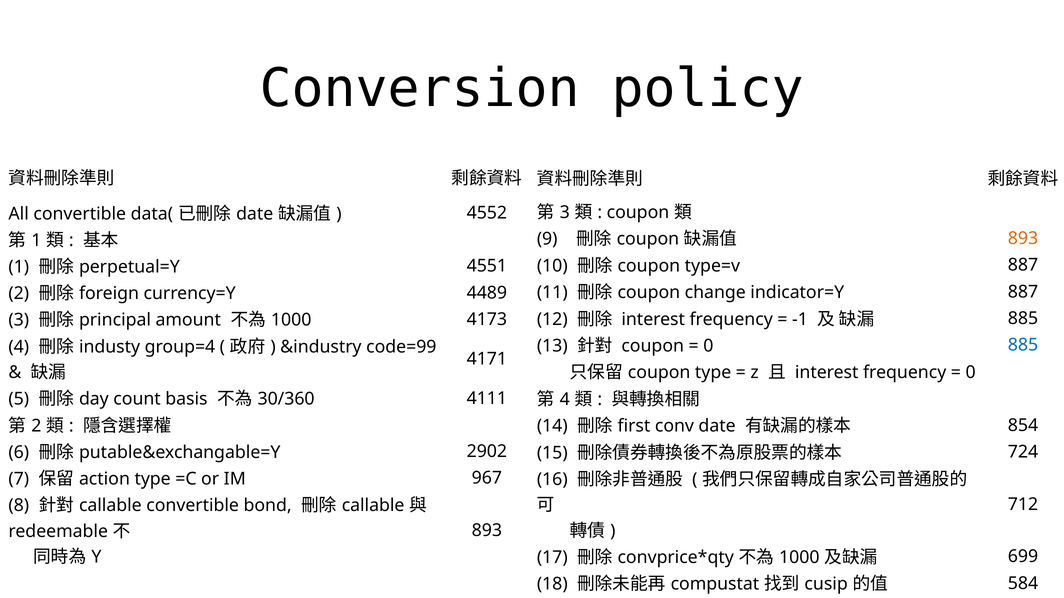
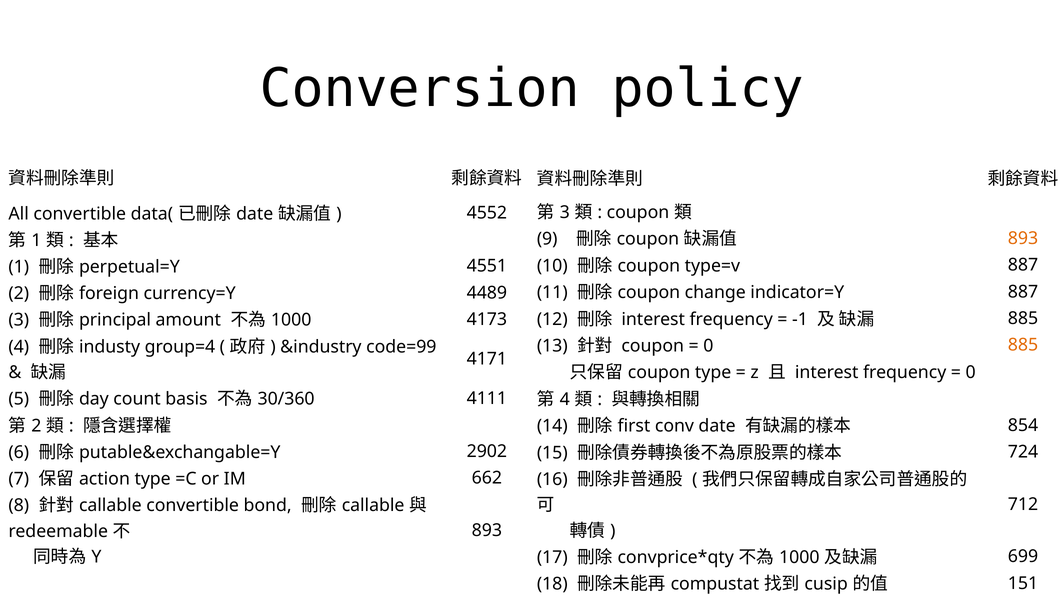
885 at (1023, 345) colour: blue -> orange
967: 967 -> 662
584: 584 -> 151
